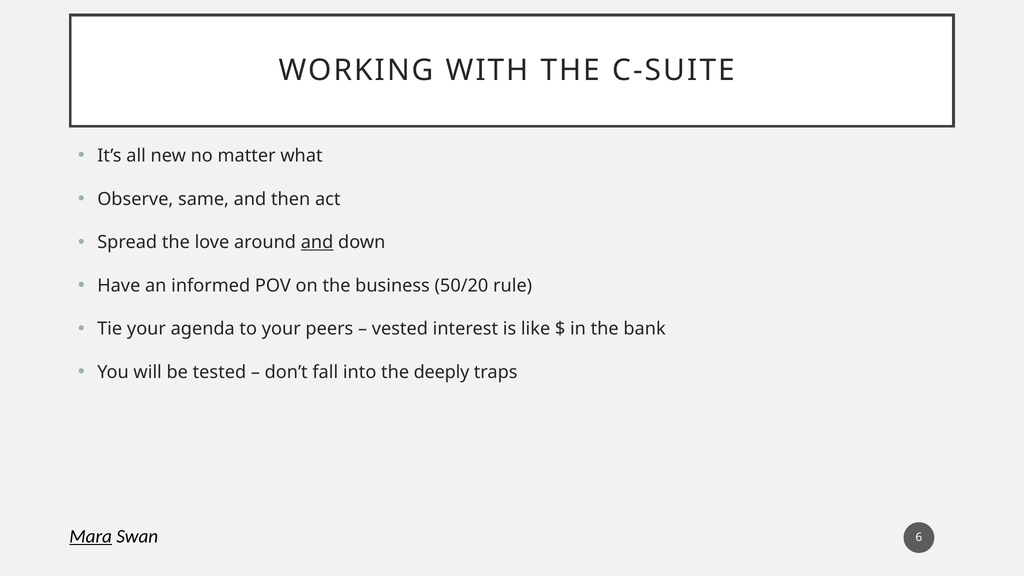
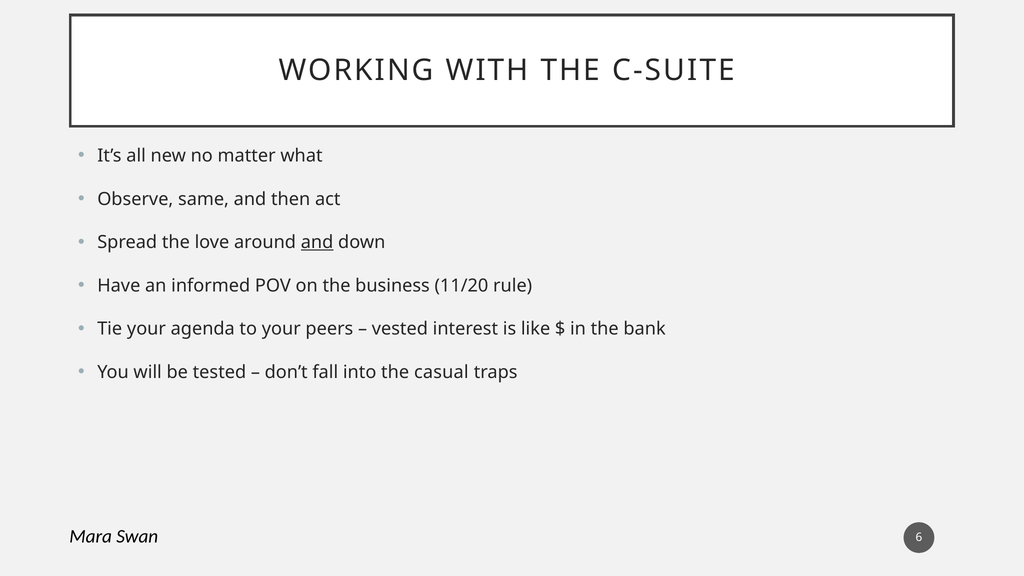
50/20: 50/20 -> 11/20
deeply: deeply -> casual
Mara underline: present -> none
